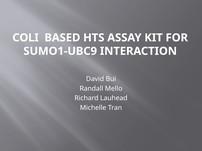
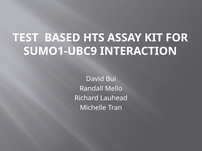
COLI: COLI -> TEST
